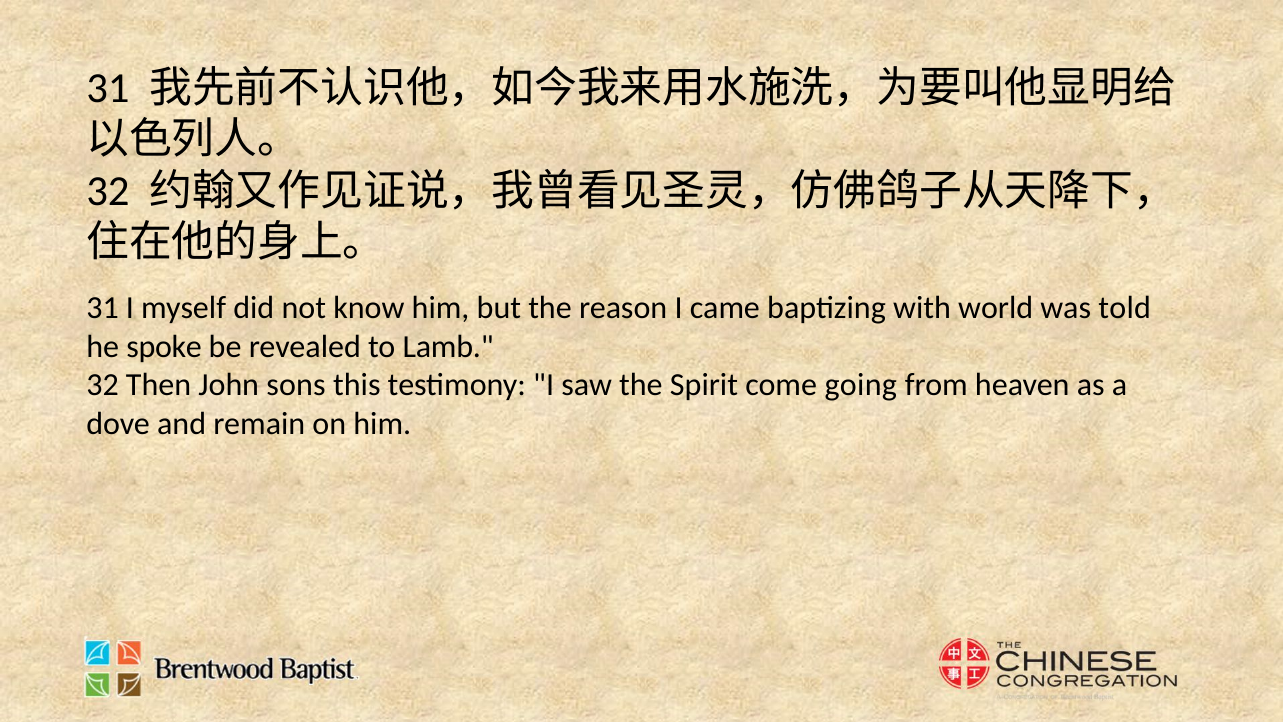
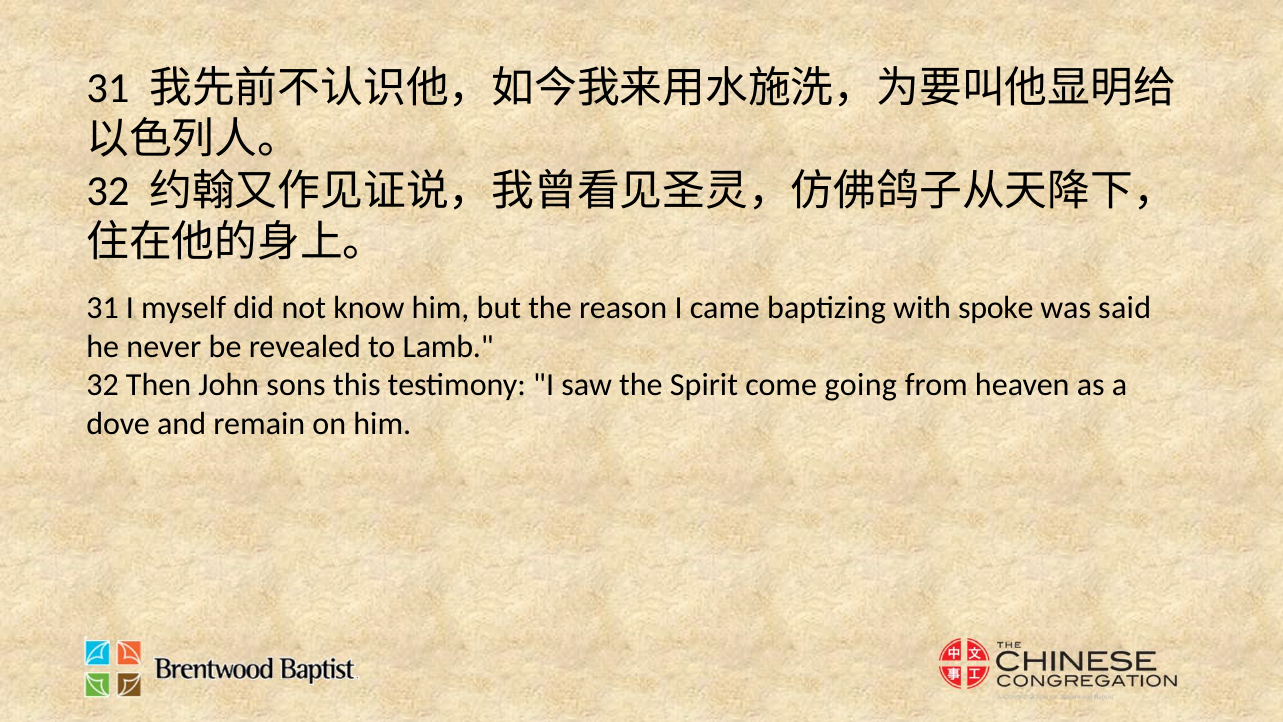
world: world -> spoke
told: told -> said
spoke: spoke -> never
